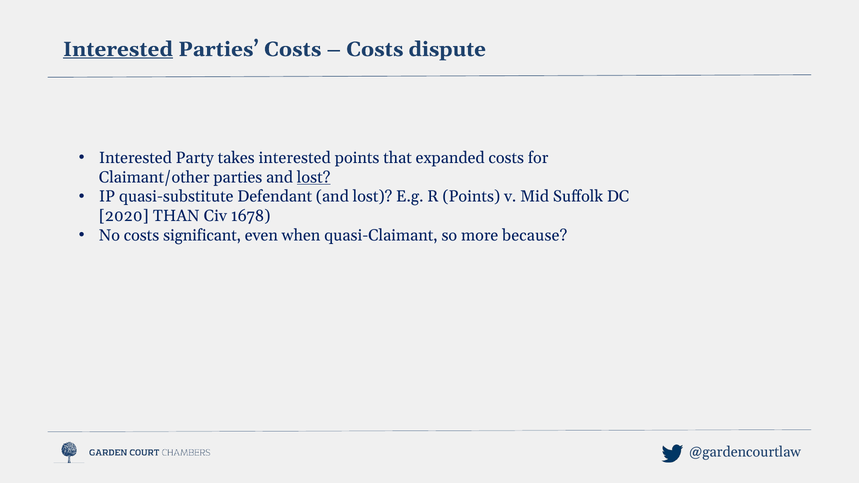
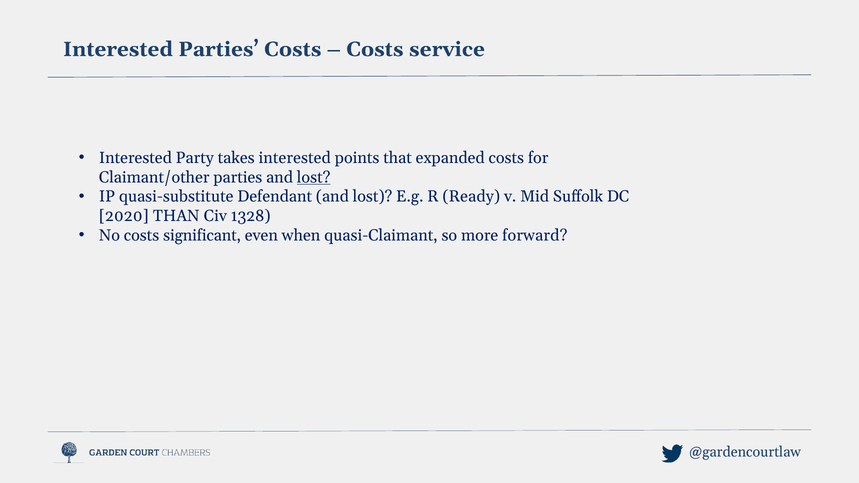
Interested at (118, 49) underline: present -> none
dispute: dispute -> service
R Points: Points -> Ready
1678: 1678 -> 1328
because: because -> forward
